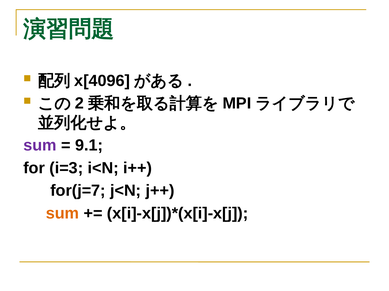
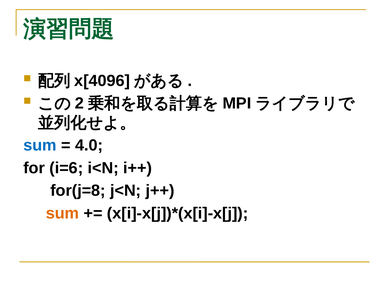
sum at (40, 146) colour: purple -> blue
9.1: 9.1 -> 4.0
i=3: i=3 -> i=6
for(j=7: for(j=7 -> for(j=8
